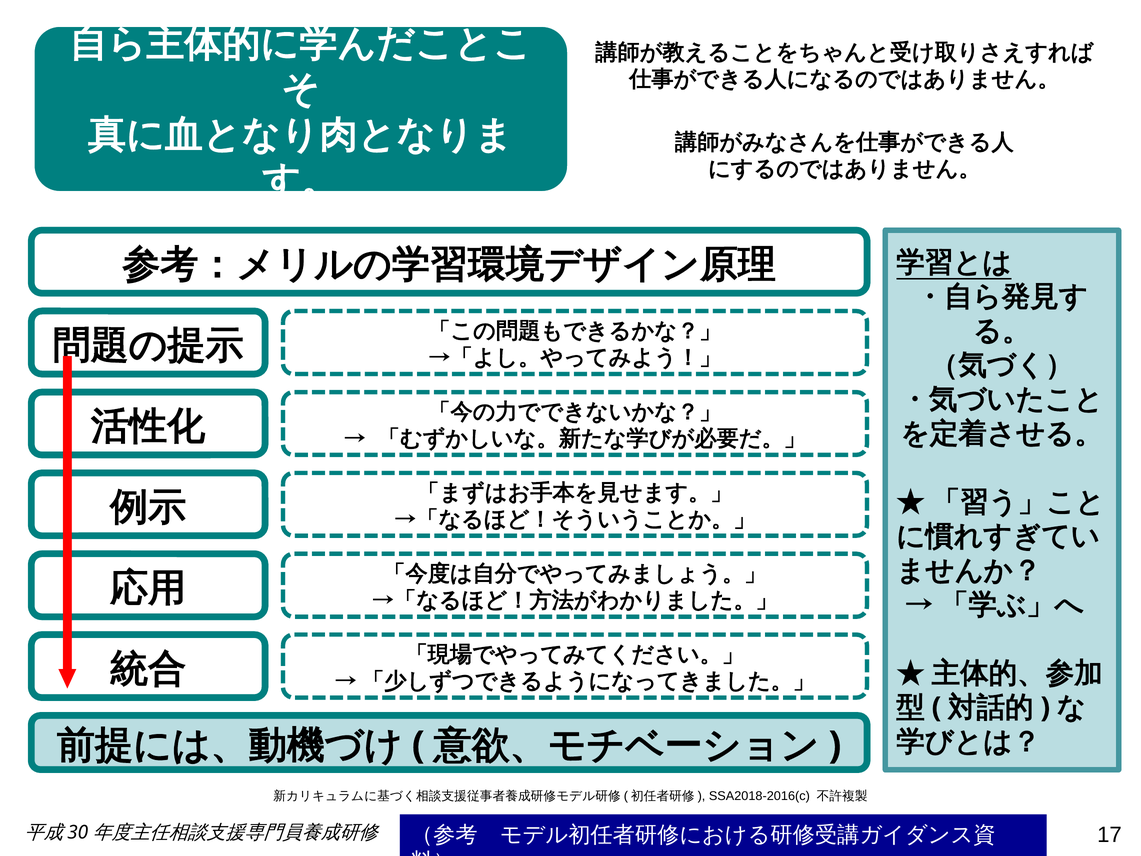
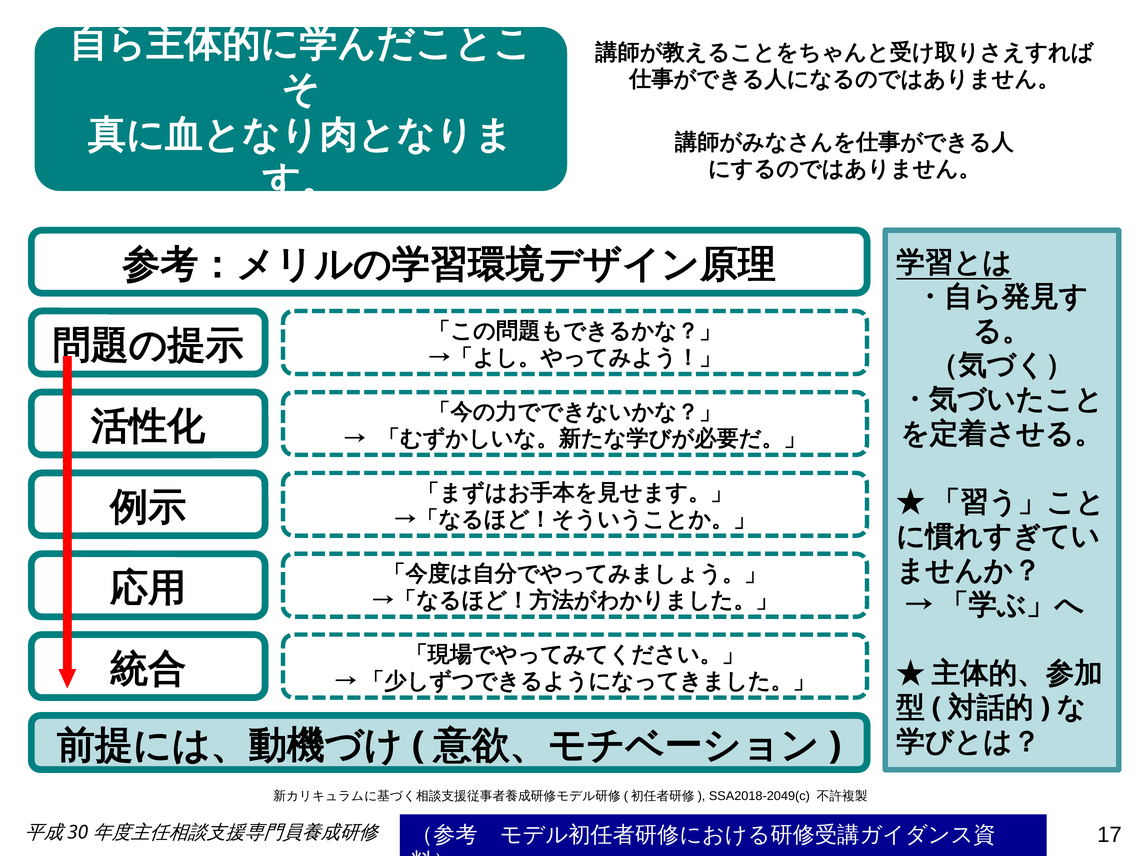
SSA2018-2016(c: SSA2018-2016(c -> SSA2018-2049(c
